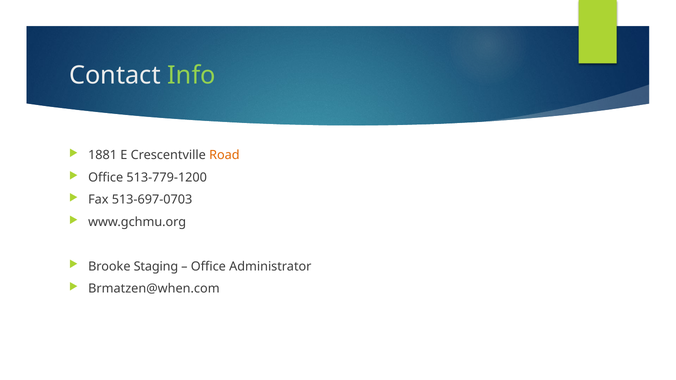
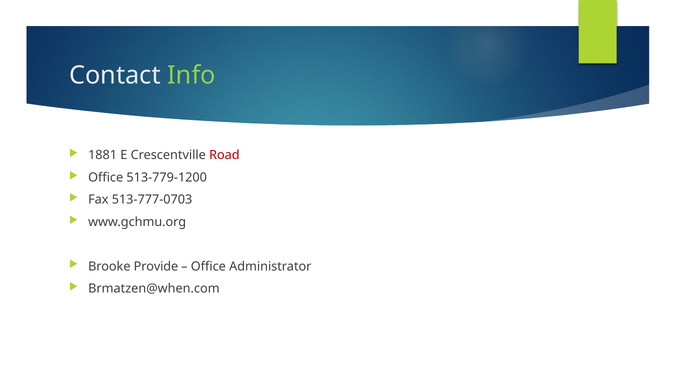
Road colour: orange -> red
513-697-0703: 513-697-0703 -> 513-777-0703
Staging: Staging -> Provide
